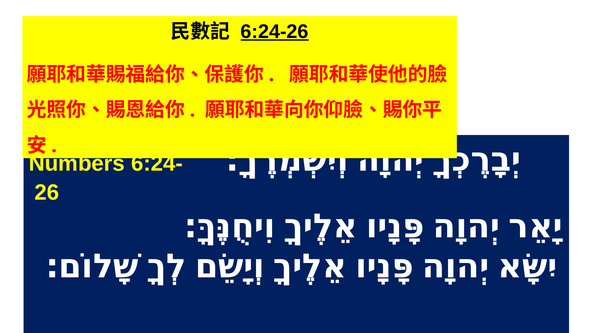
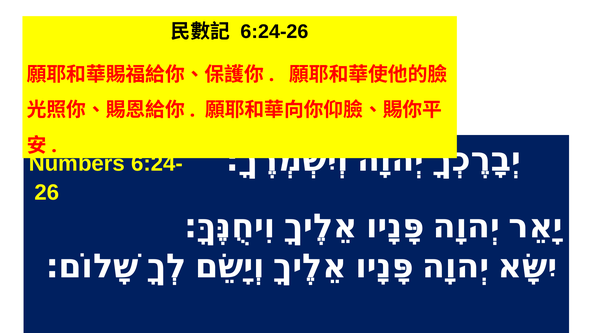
6:24-26 underline: present -> none
